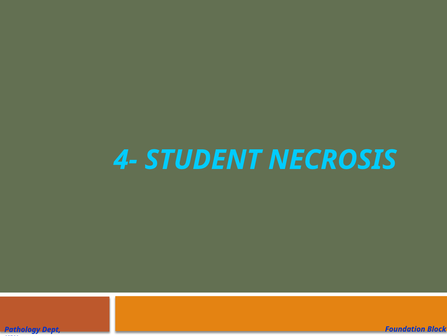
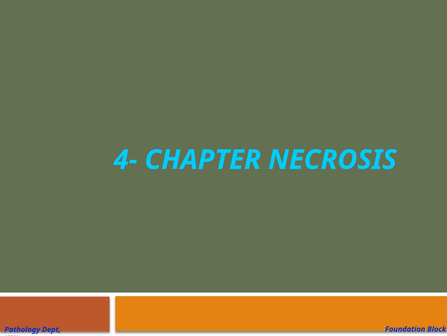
STUDENT: STUDENT -> CHAPTER
